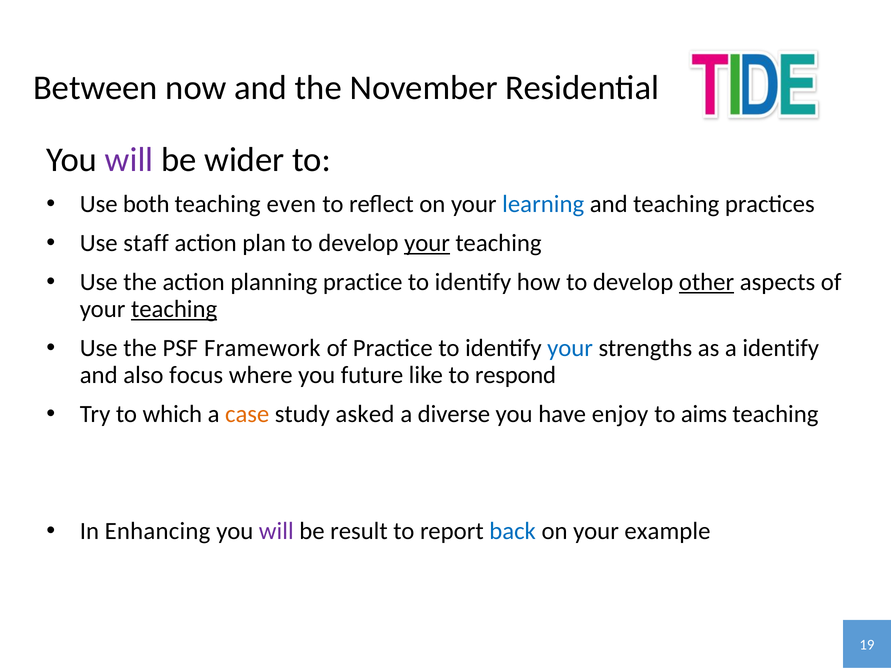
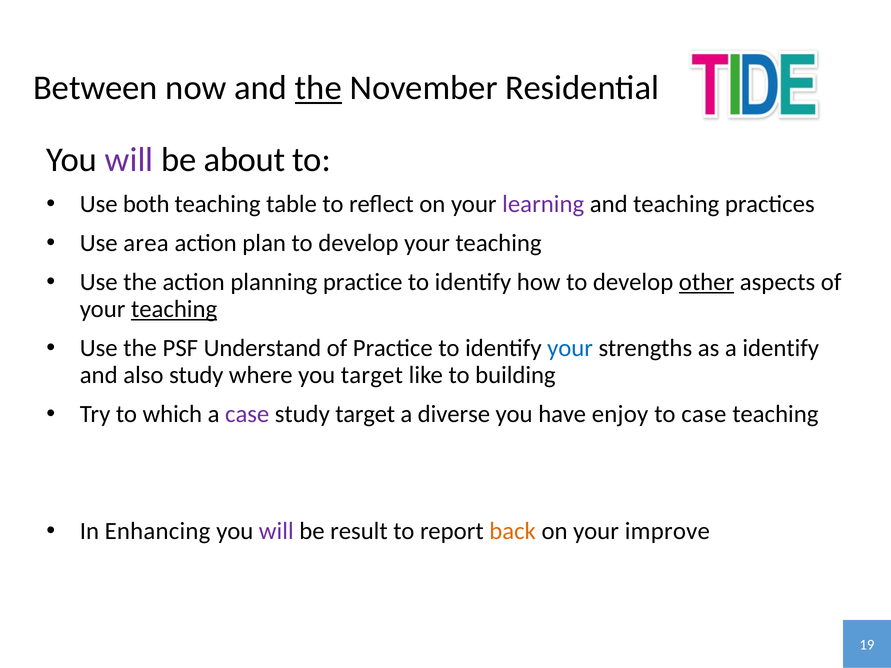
the at (318, 88) underline: none -> present
wider: wider -> about
even: even -> table
learning colour: blue -> purple
staff: staff -> area
your at (427, 243) underline: present -> none
Framework: Framework -> Understand
also focus: focus -> study
you future: future -> target
respond: respond -> building
case at (247, 414) colour: orange -> purple
study asked: asked -> target
to aims: aims -> case
back colour: blue -> orange
example: example -> improve
